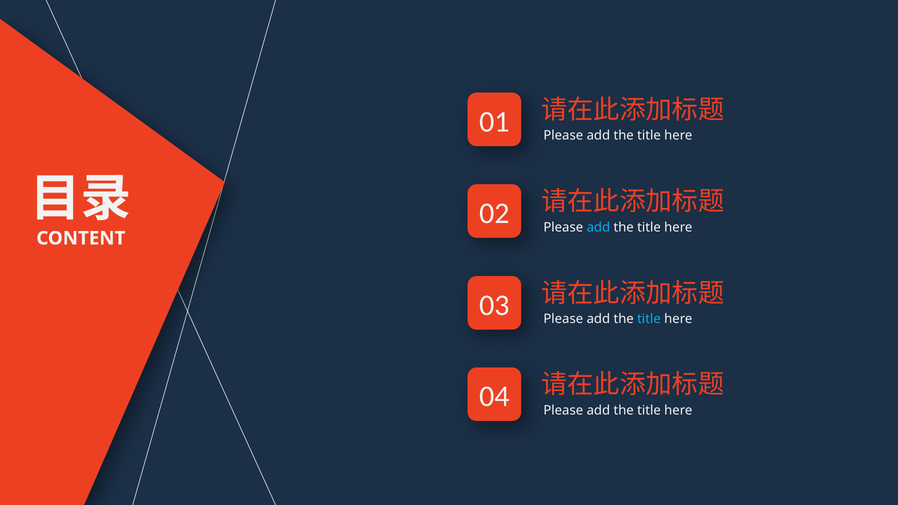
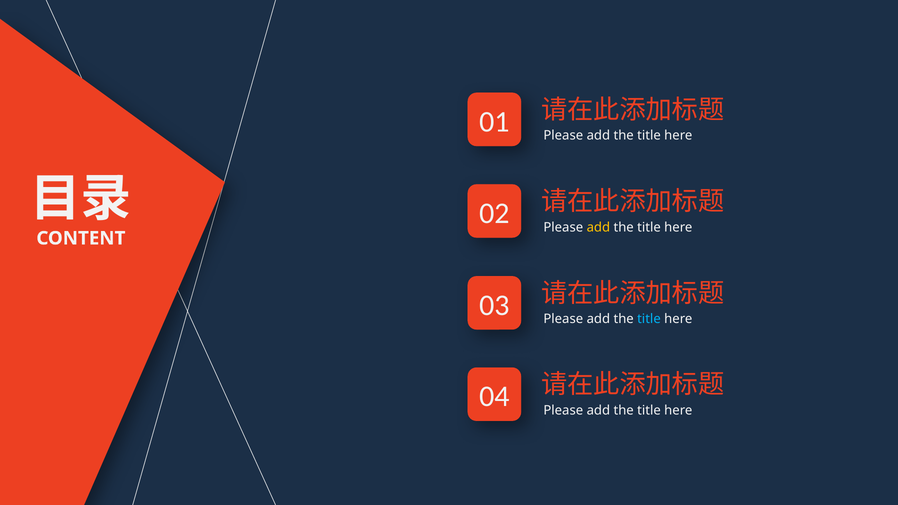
add at (598, 227) colour: light blue -> yellow
